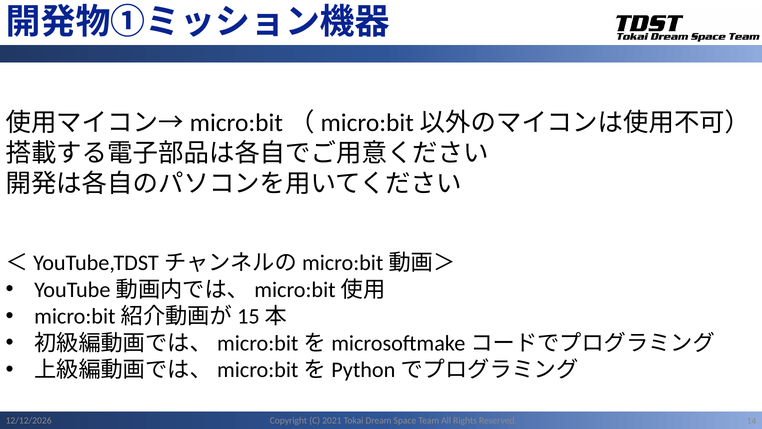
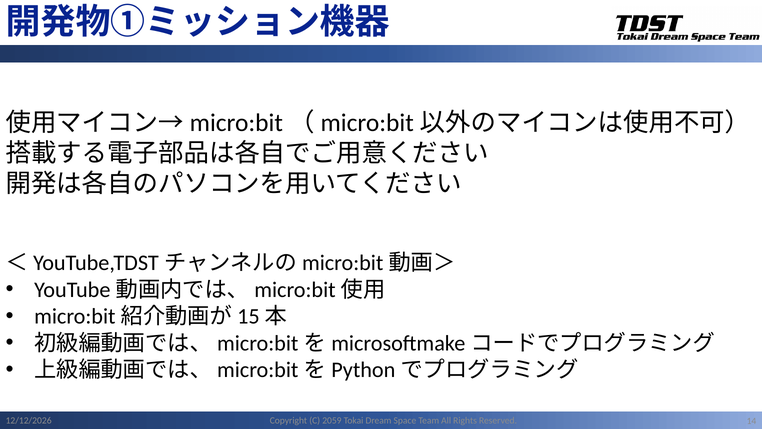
2021: 2021 -> 2059
